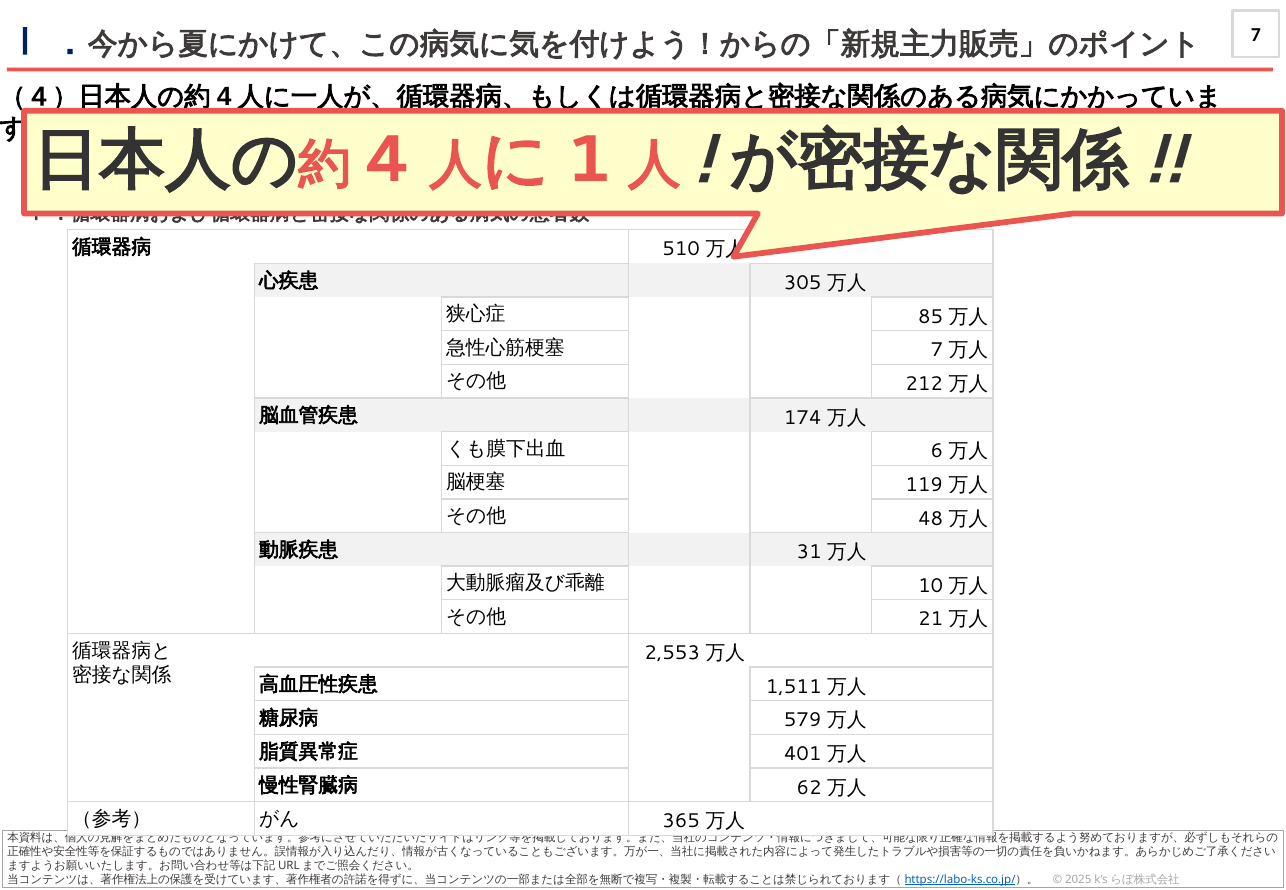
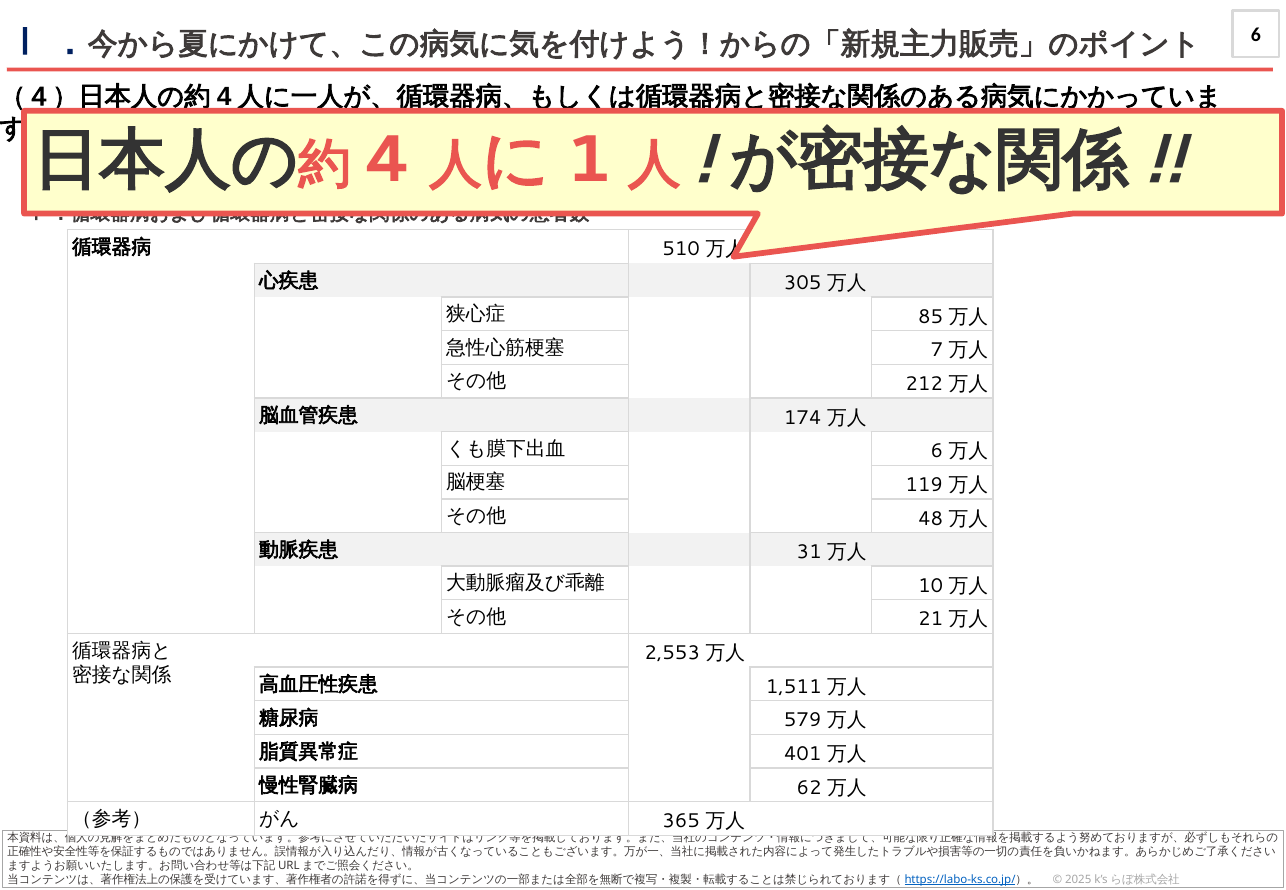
7 at (1256, 35): 7 -> 6
